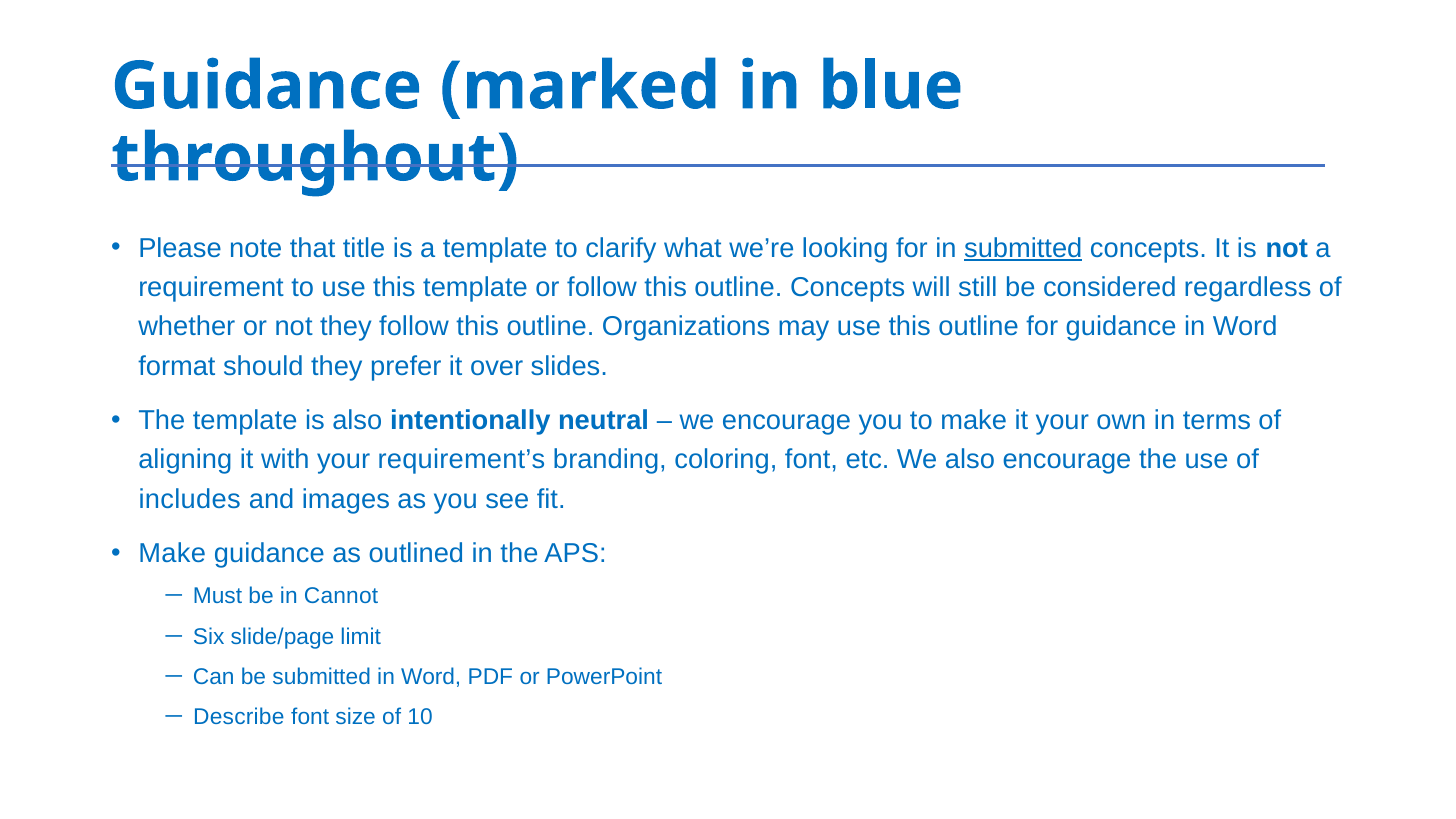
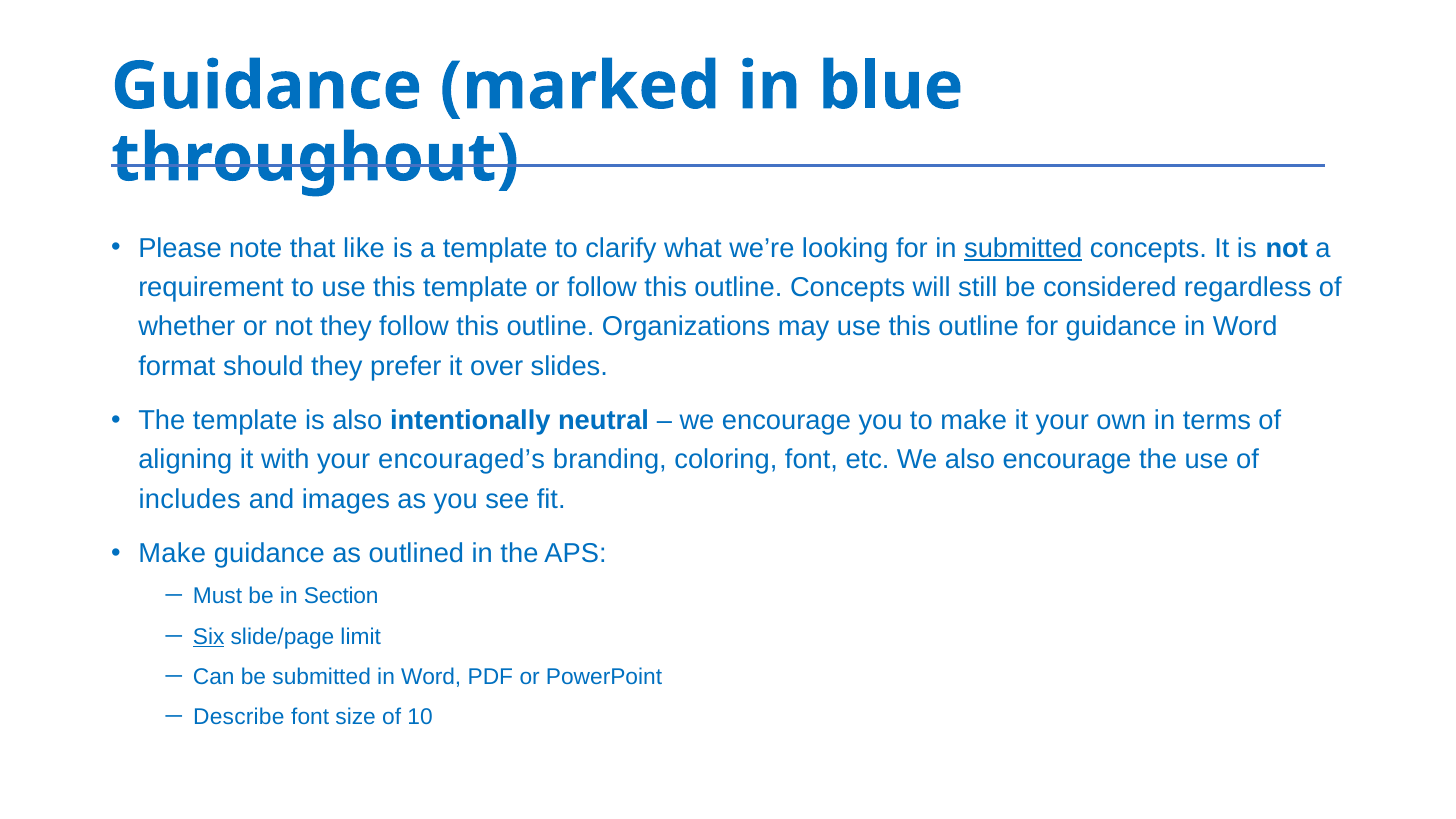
title: title -> like
requirement’s: requirement’s -> encouraged’s
Cannot: Cannot -> Section
Six underline: none -> present
